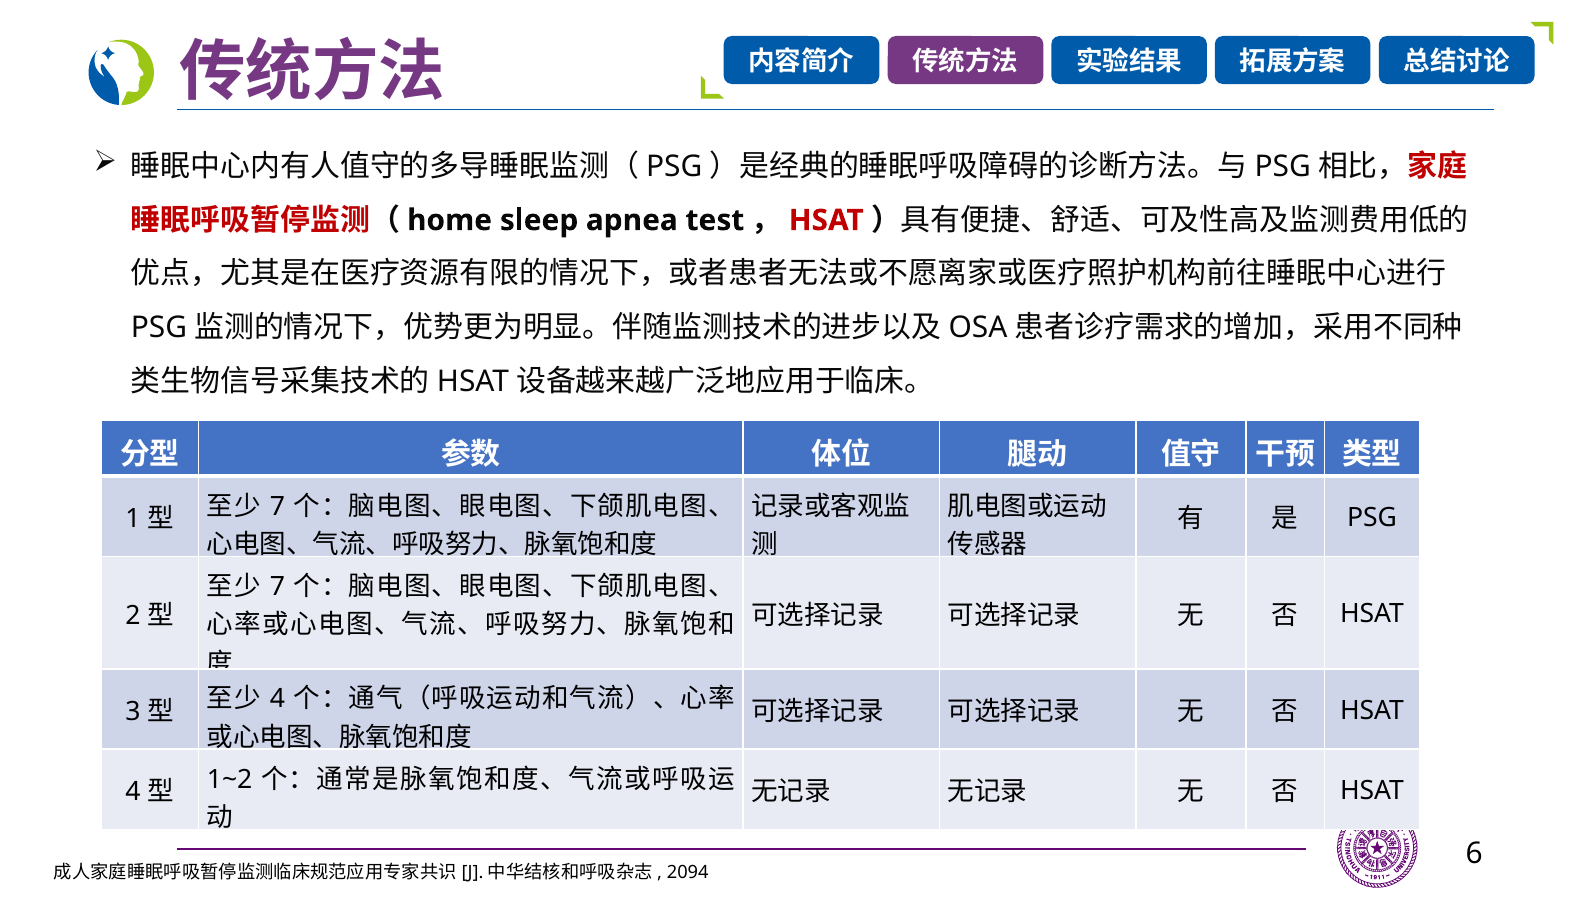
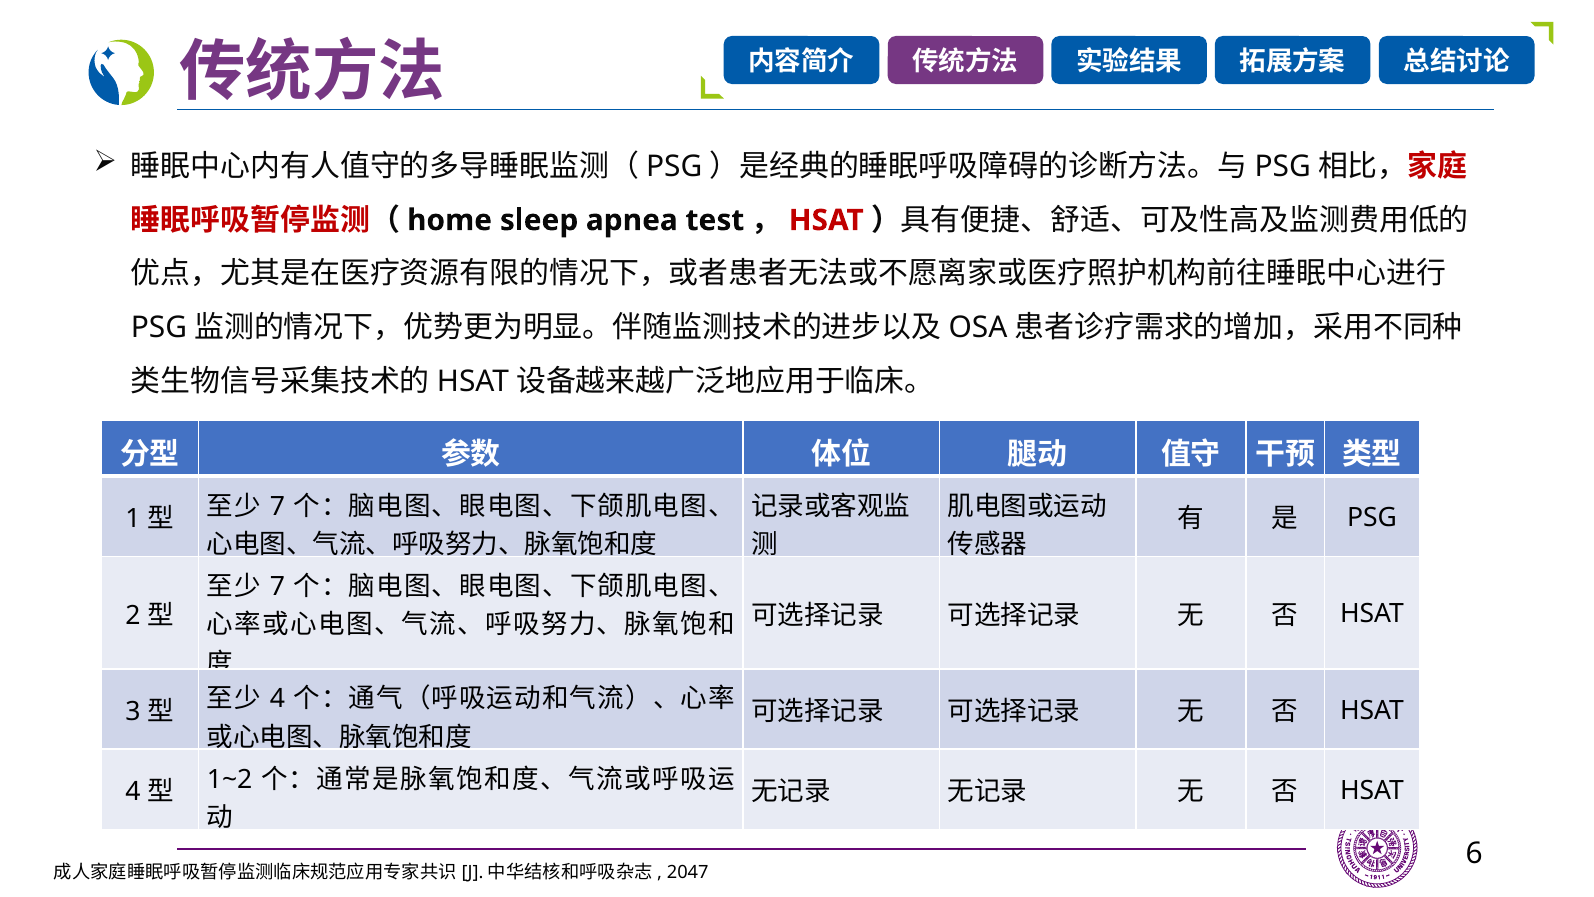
2094: 2094 -> 2047
